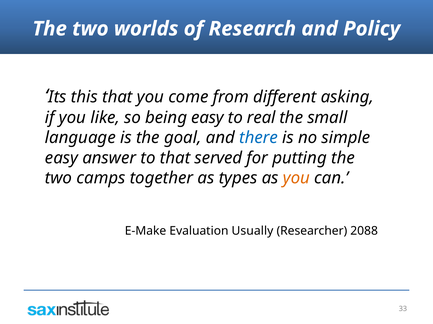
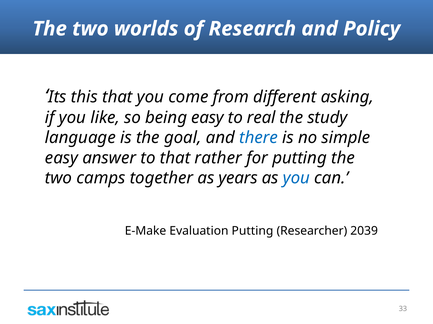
small: small -> study
served: served -> rather
types: types -> years
you at (296, 178) colour: orange -> blue
Evaluation Usually: Usually -> Putting
2088: 2088 -> 2039
